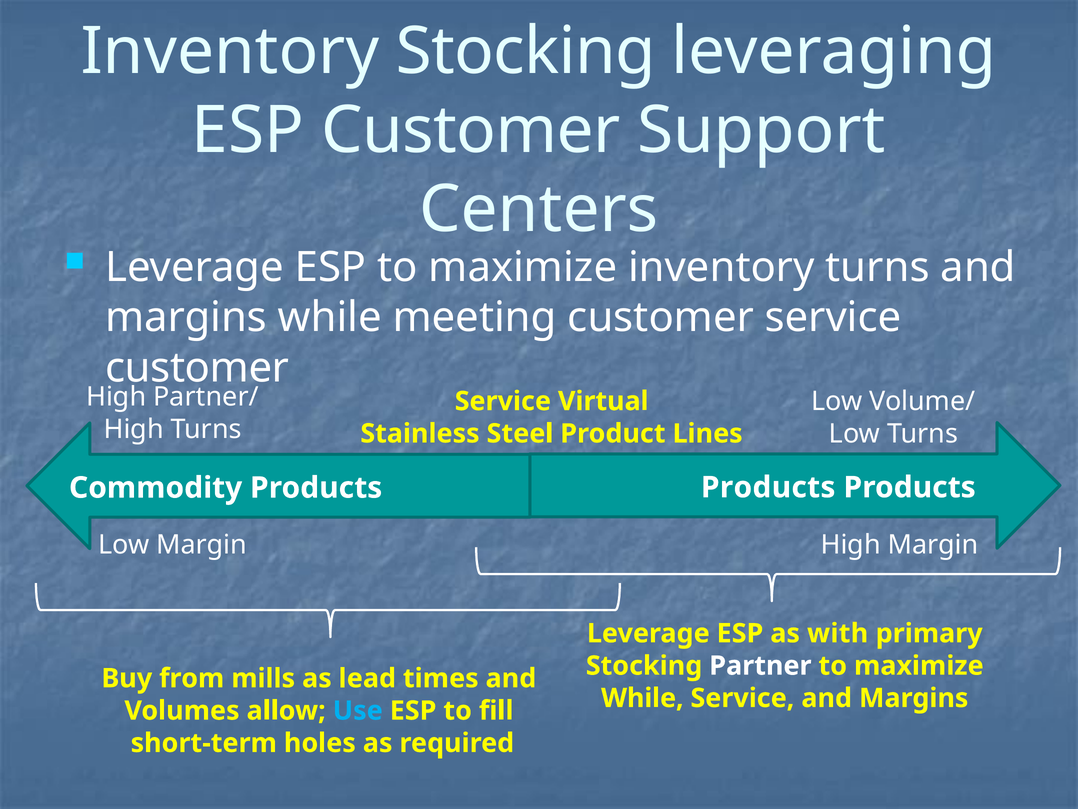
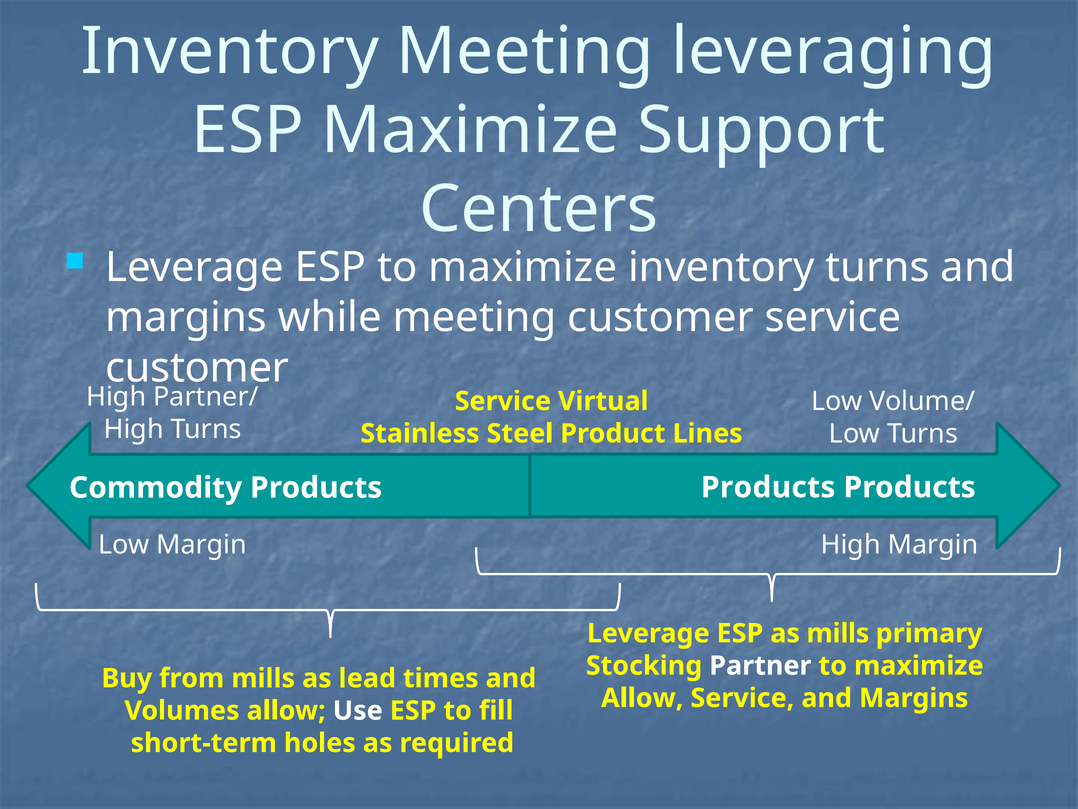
Inventory Stocking: Stocking -> Meeting
ESP Customer: Customer -> Maximize
as with: with -> mills
While at (642, 698): While -> Allow
Use colour: light blue -> white
